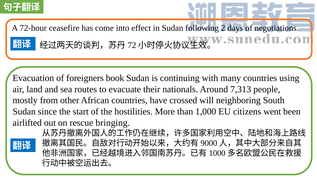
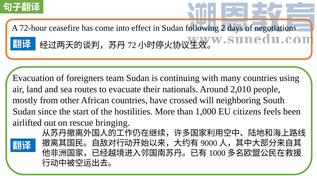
book: book -> team
7,313: 7,313 -> 2,010
went: went -> feels
